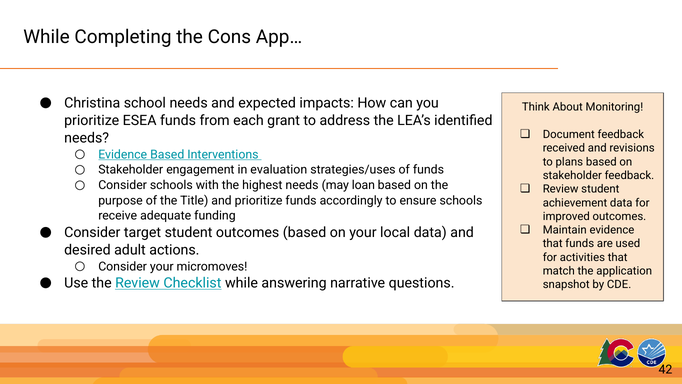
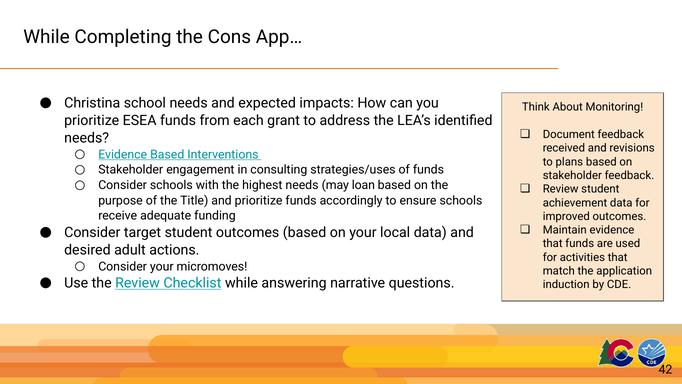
evaluation: evaluation -> consulting
snapshot: snapshot -> induction
